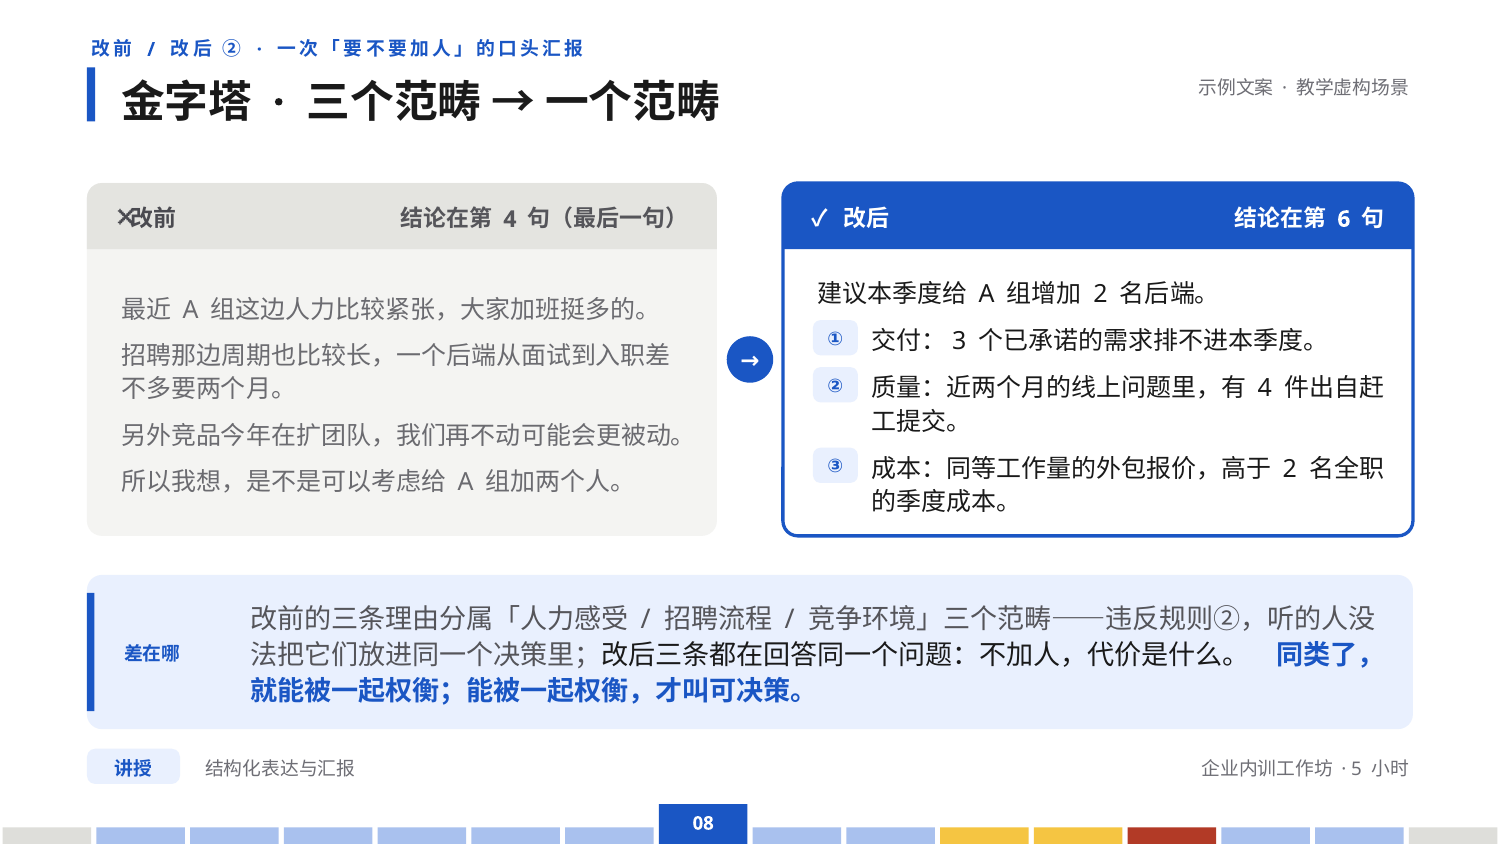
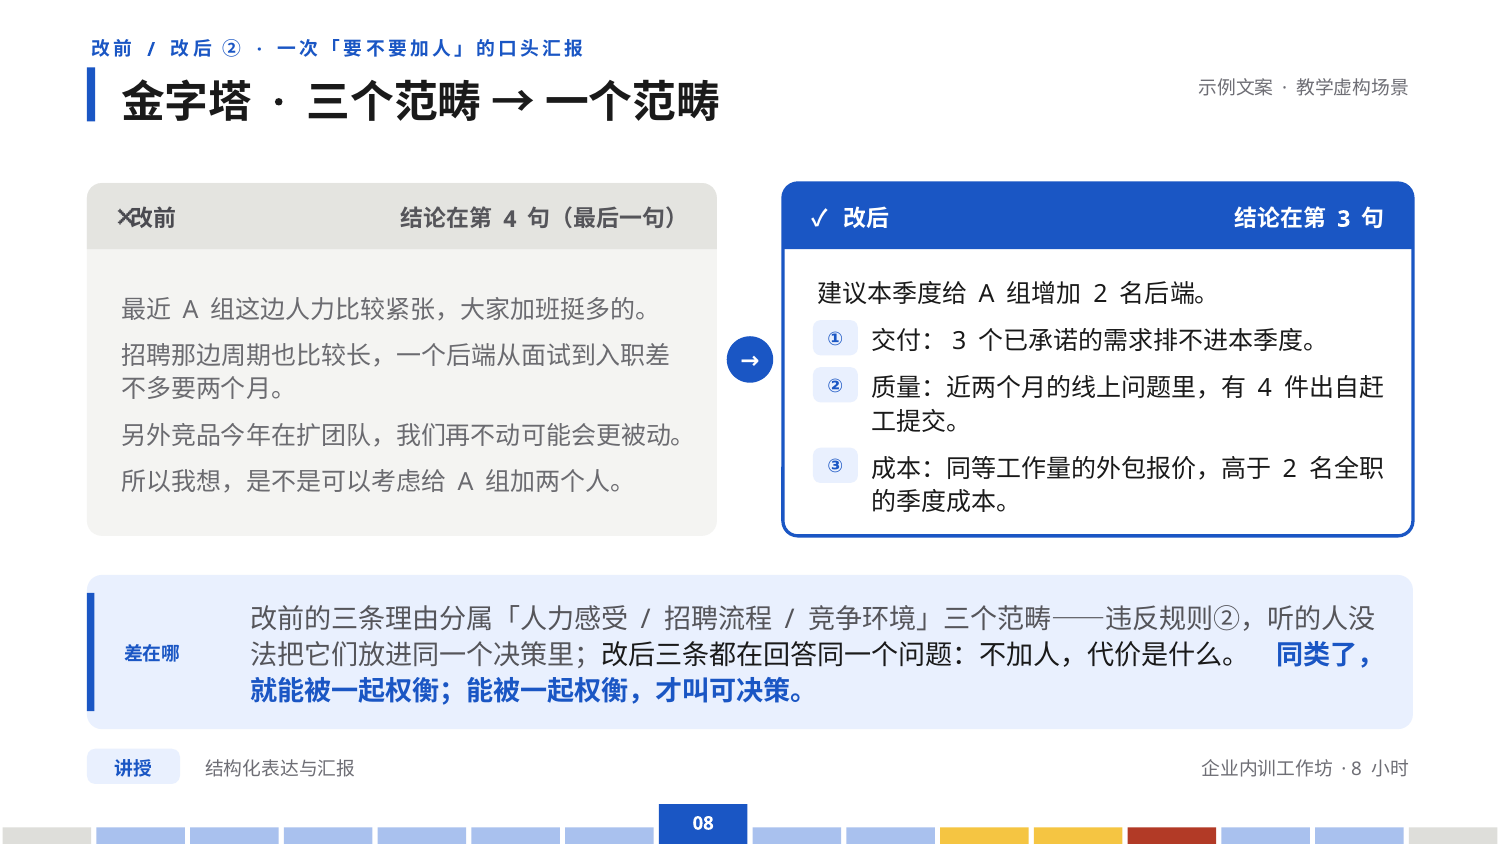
6: 6 -> 3
5: 5 -> 8
